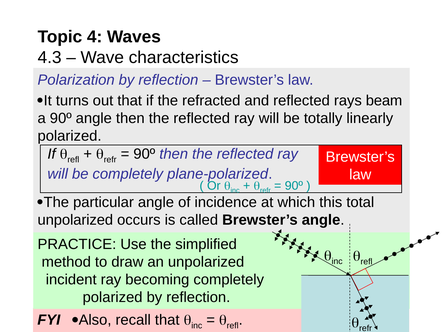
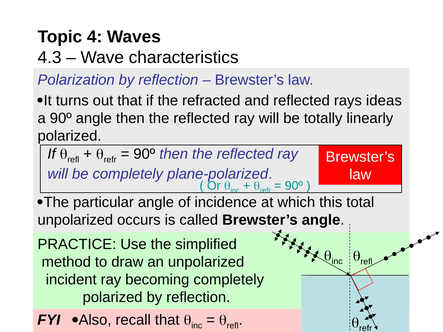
beam: beam -> ideas
